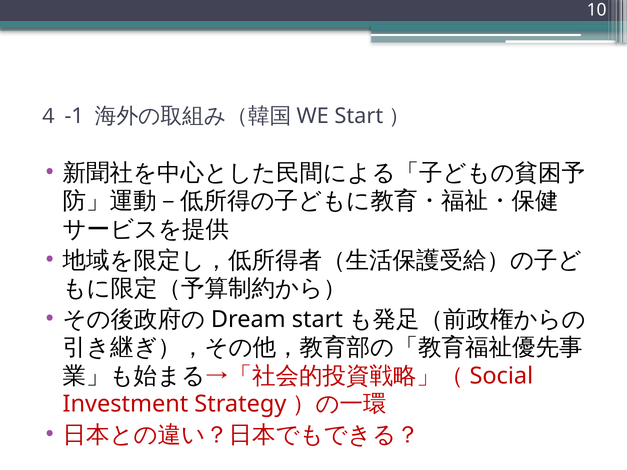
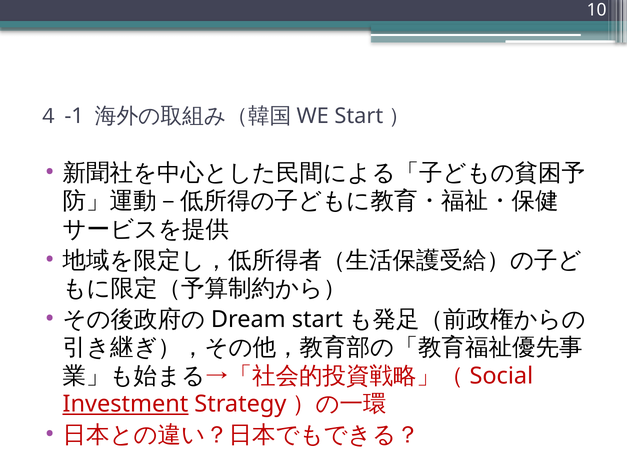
Investment underline: none -> present
